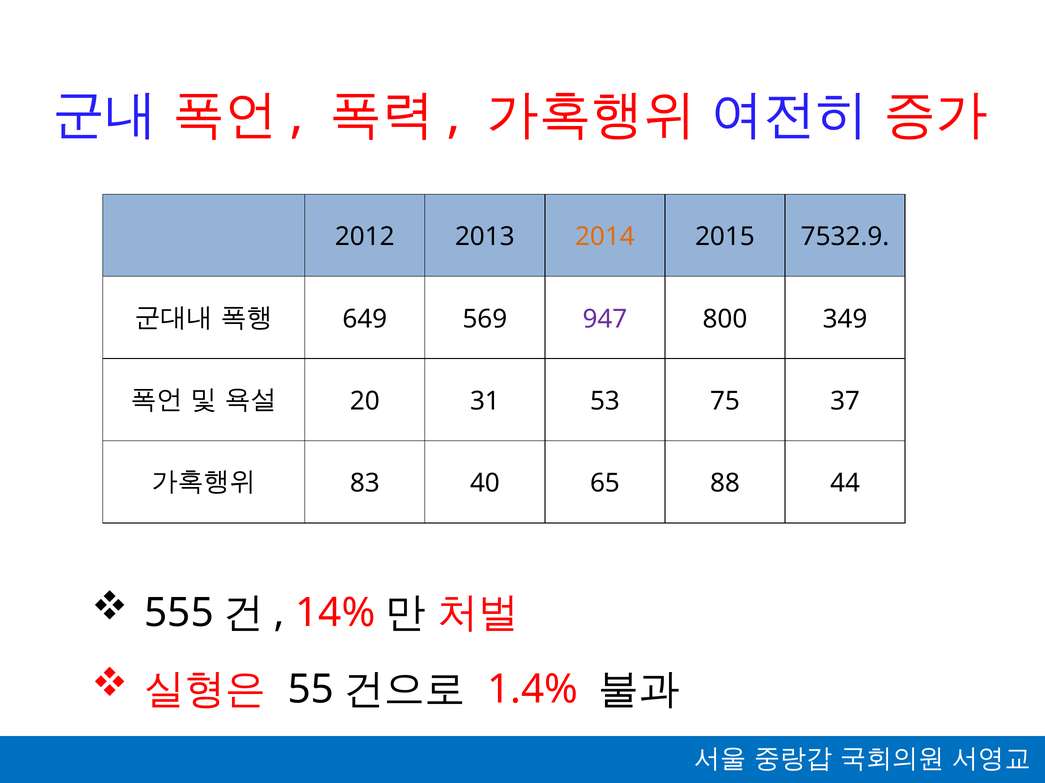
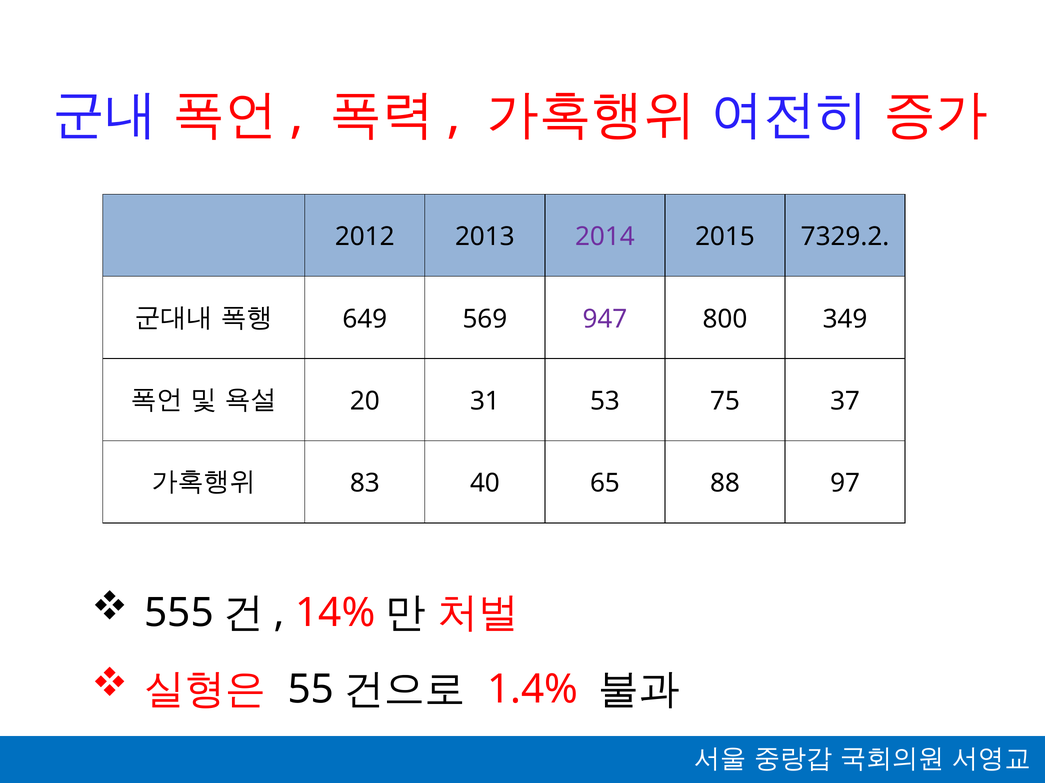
2014 colour: orange -> purple
7532.9: 7532.9 -> 7329.2
44: 44 -> 97
